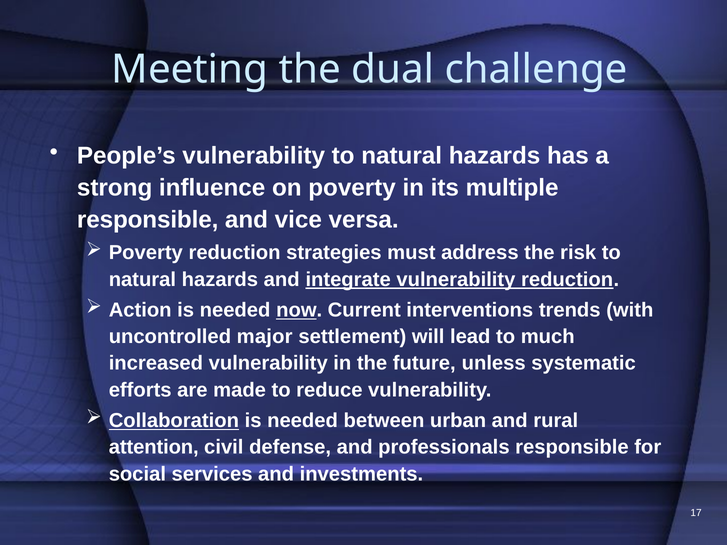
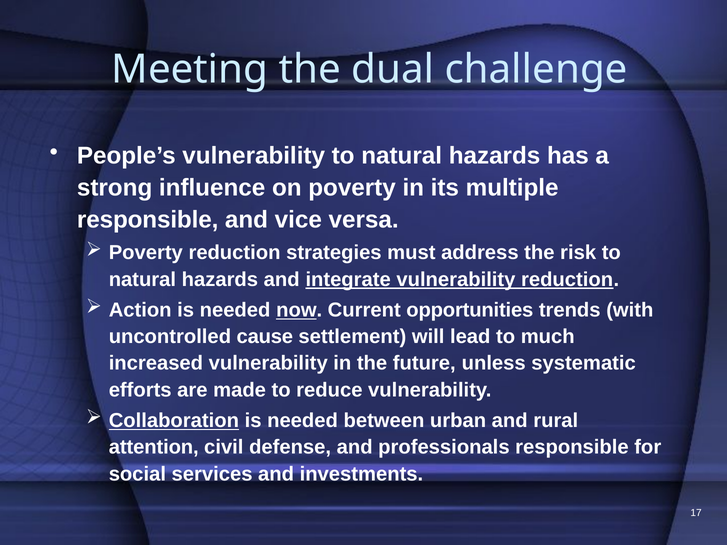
interventions: interventions -> opportunities
major: major -> cause
